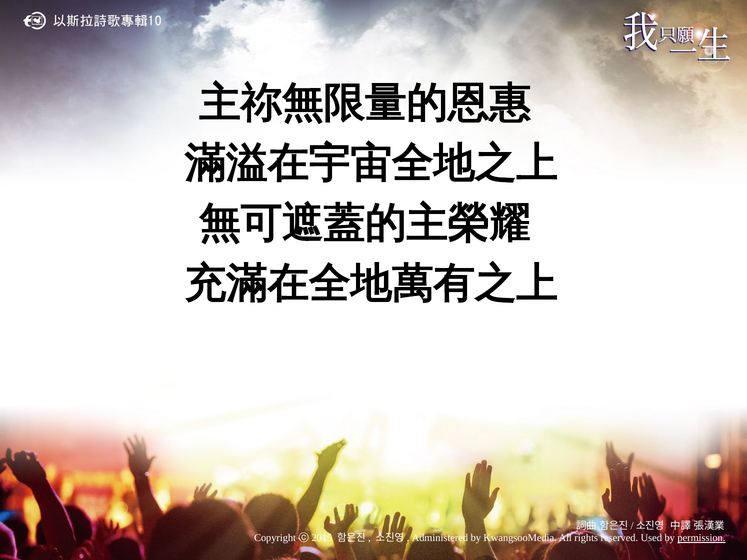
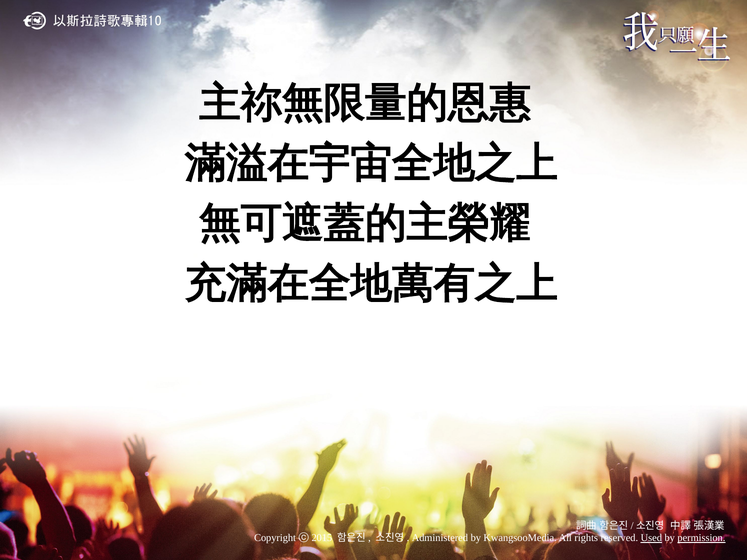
Used underline: none -> present
